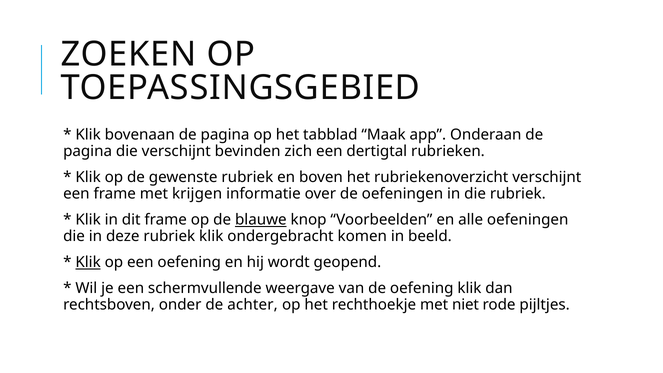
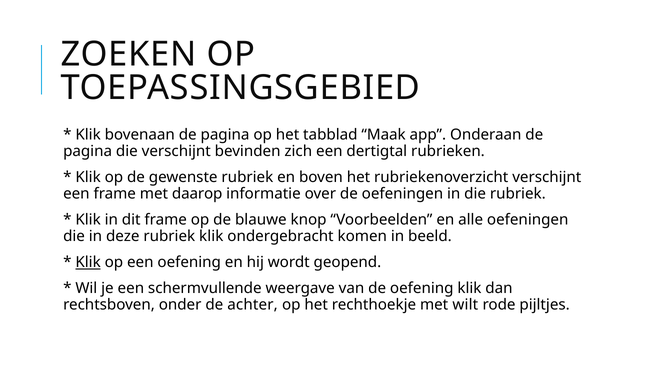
krijgen: krijgen -> daarop
blauwe underline: present -> none
niet: niet -> wilt
